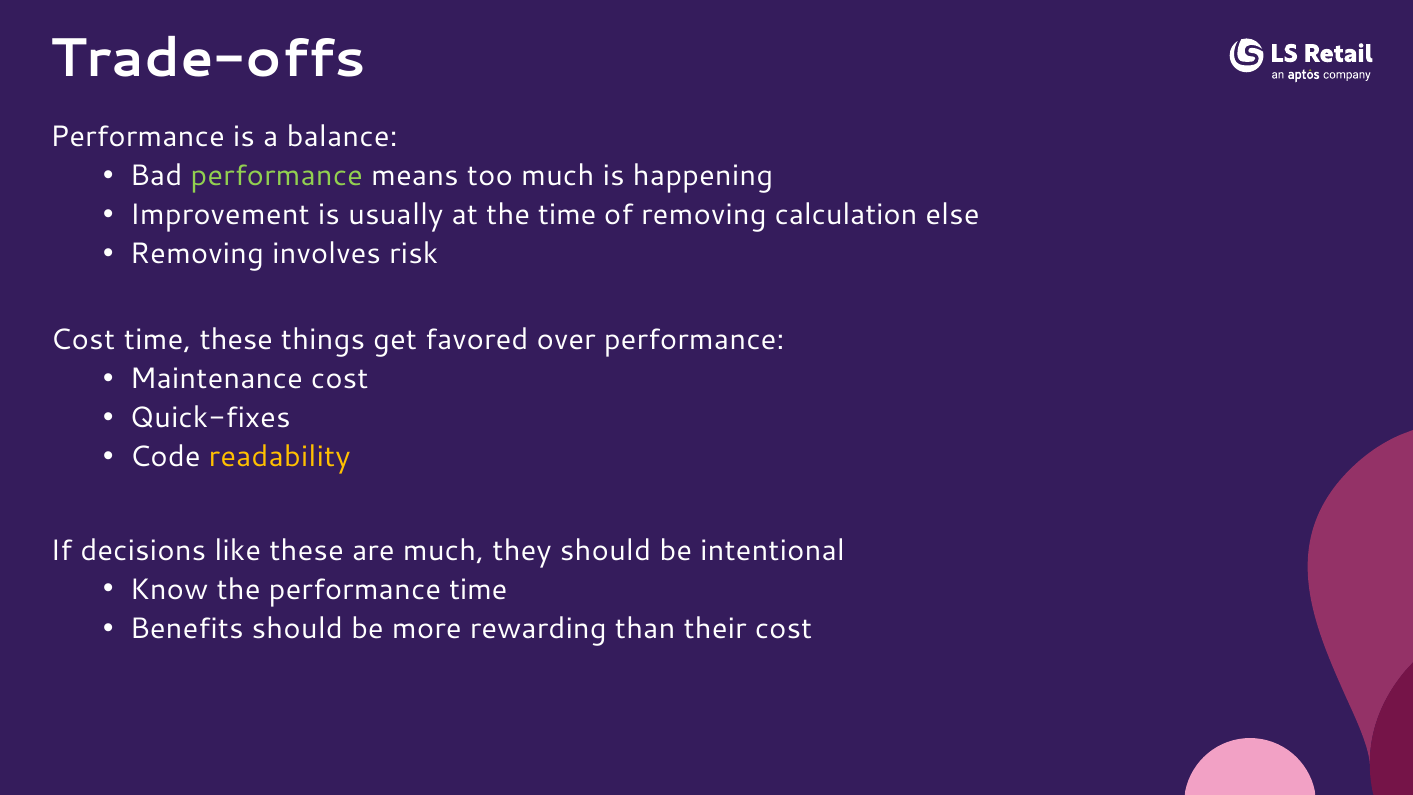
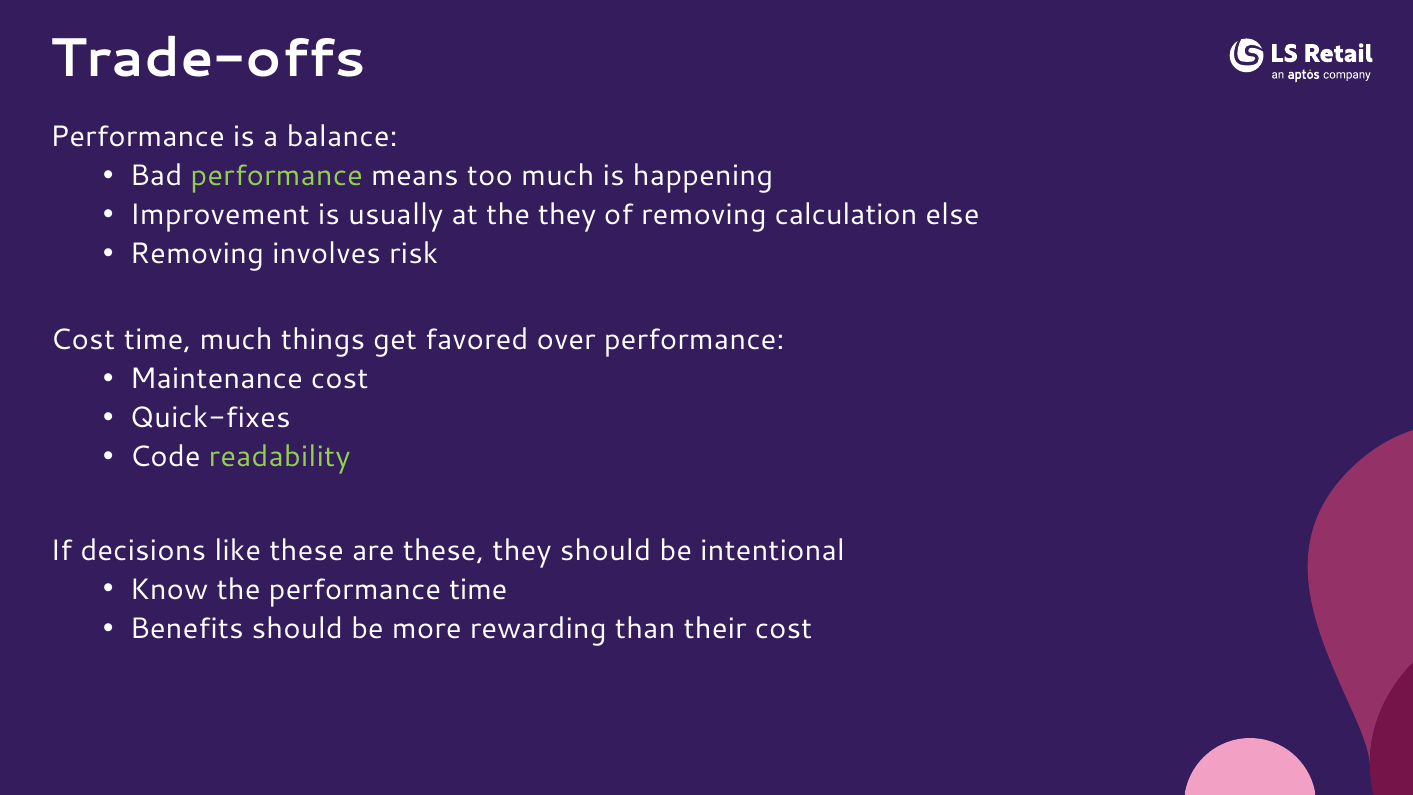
the time: time -> they
time these: these -> much
readability colour: yellow -> light green
are much: much -> these
